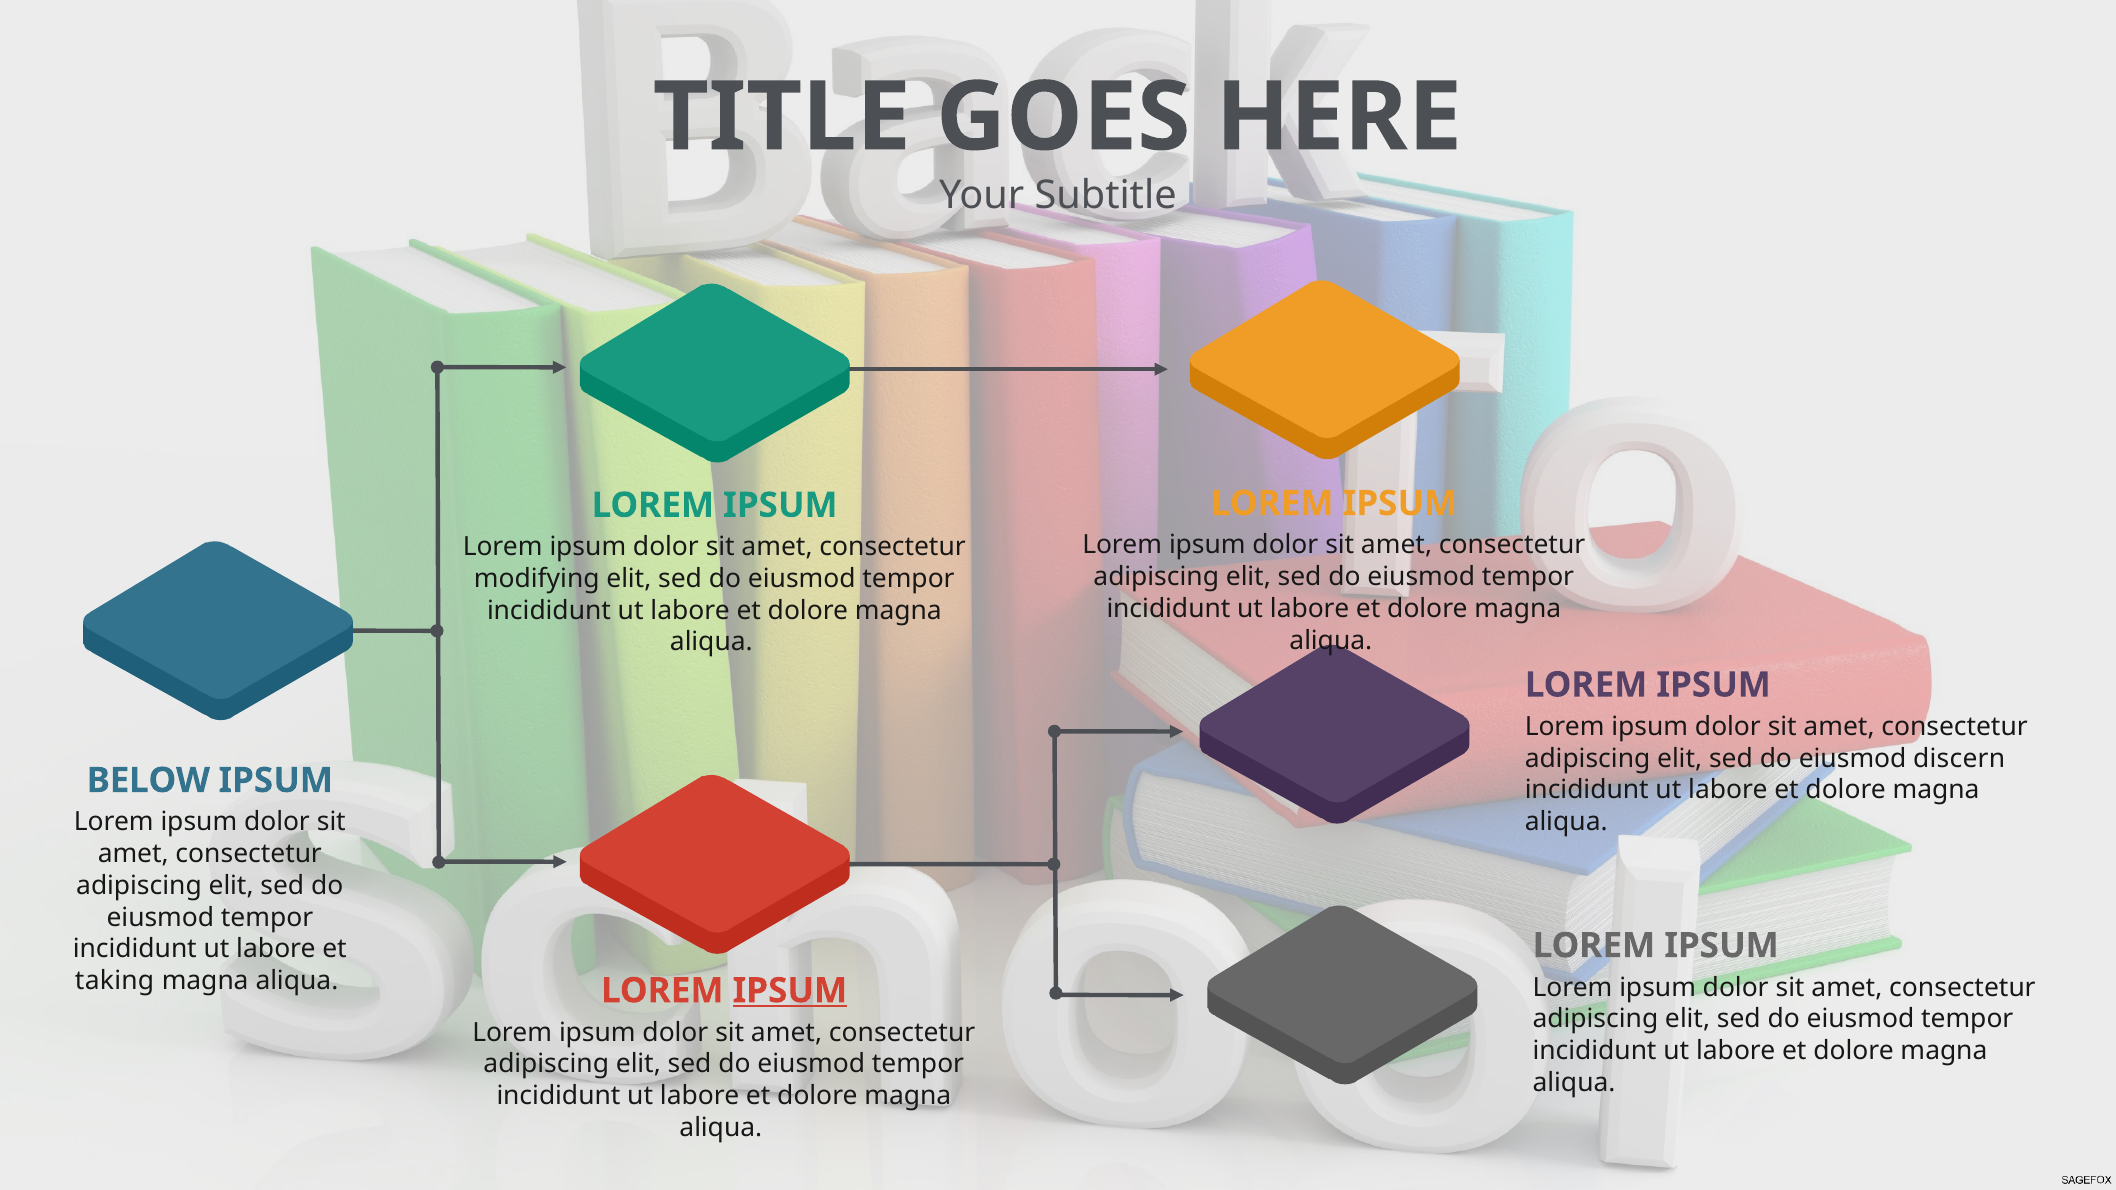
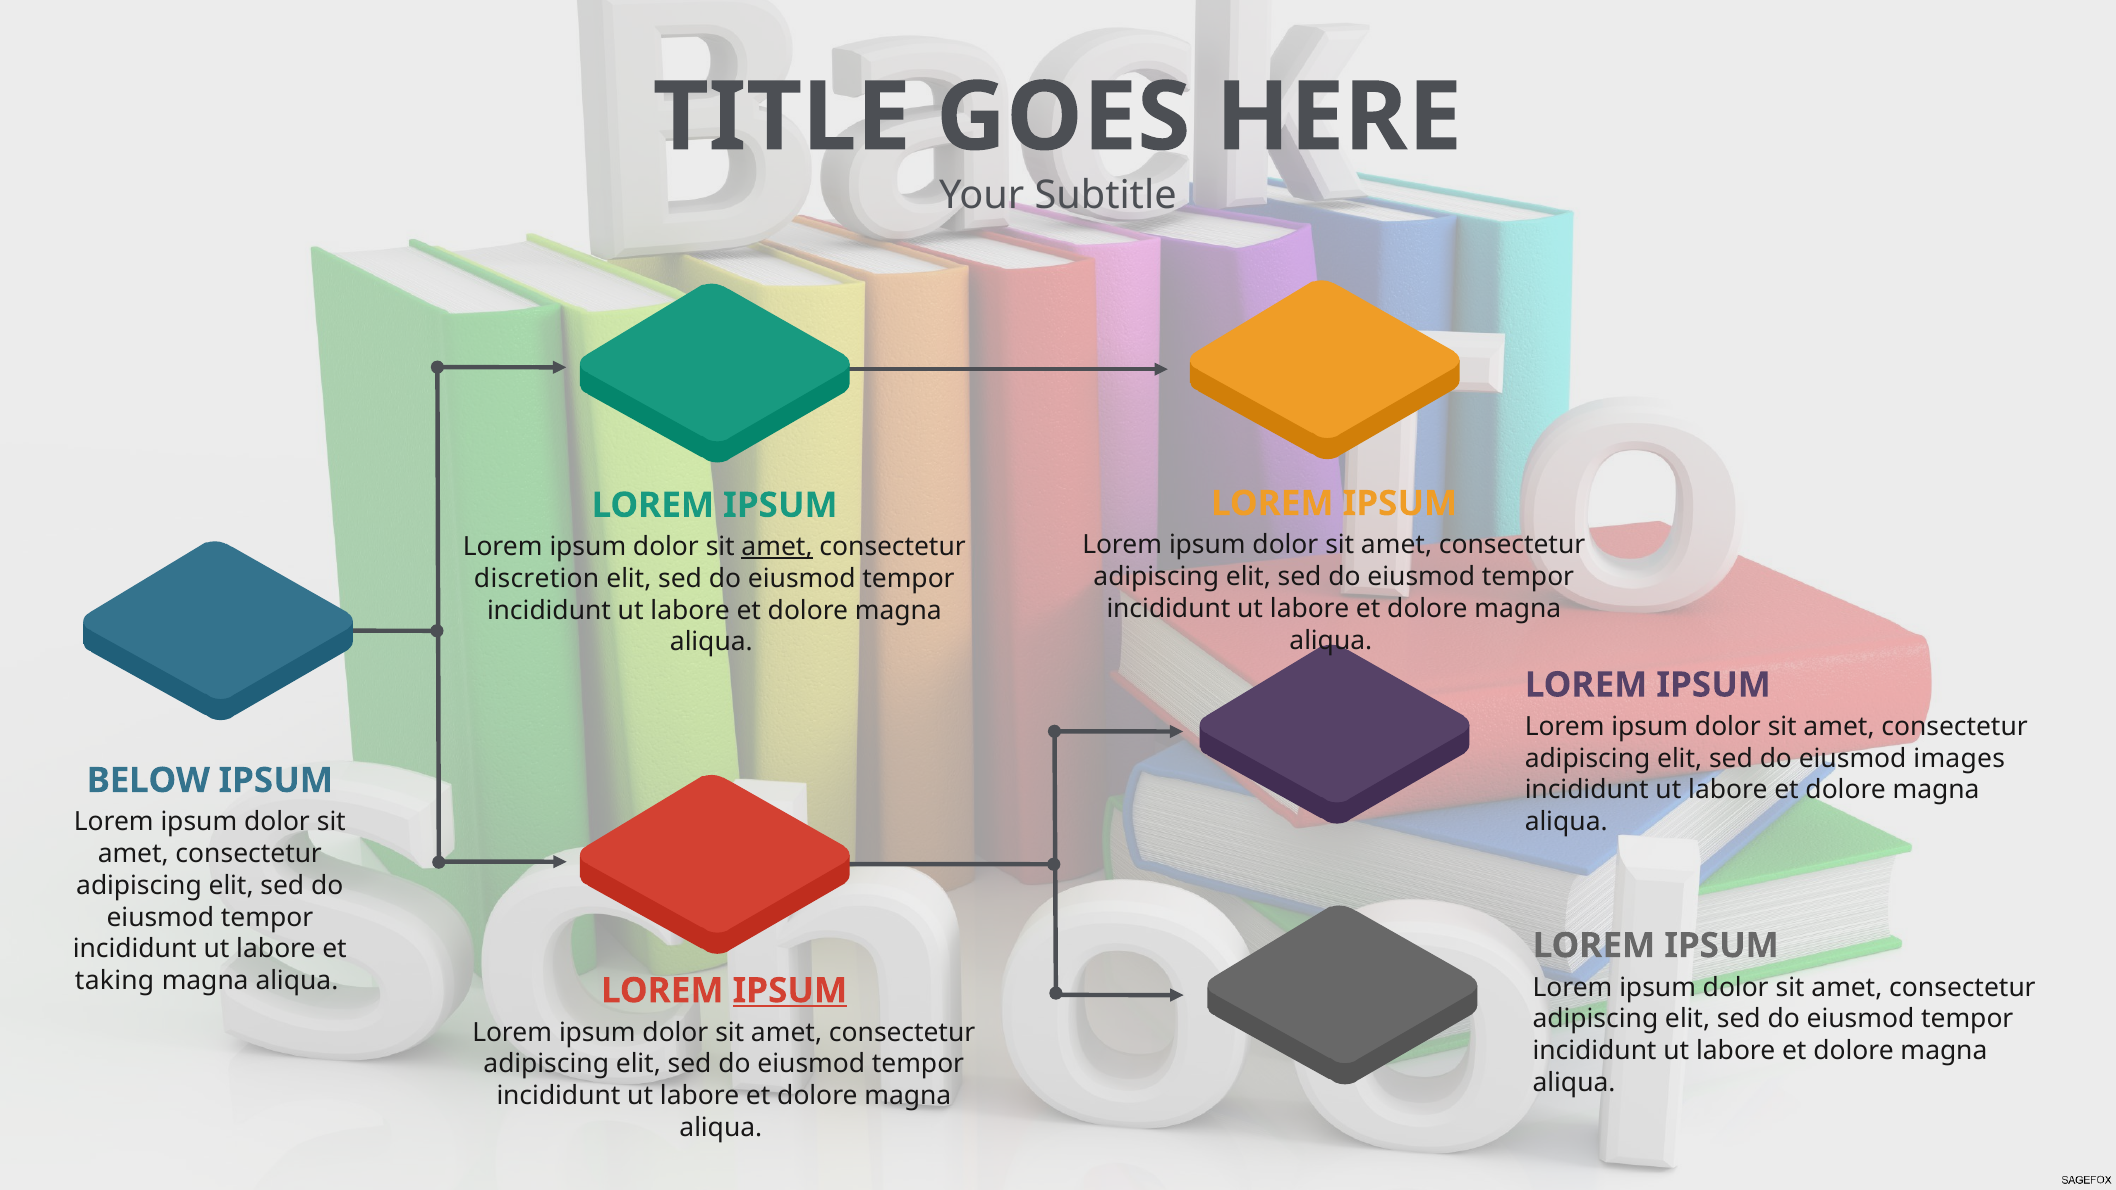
amet at (777, 547) underline: none -> present
modifying: modifying -> discretion
discern: discern -> images
